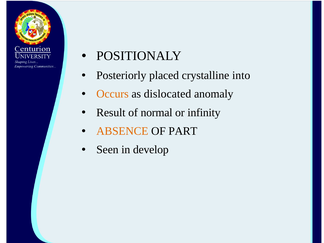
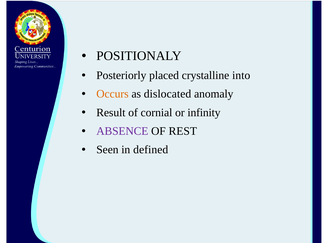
normal: normal -> cornial
ABSENCE colour: orange -> purple
PART: PART -> REST
develop: develop -> defined
